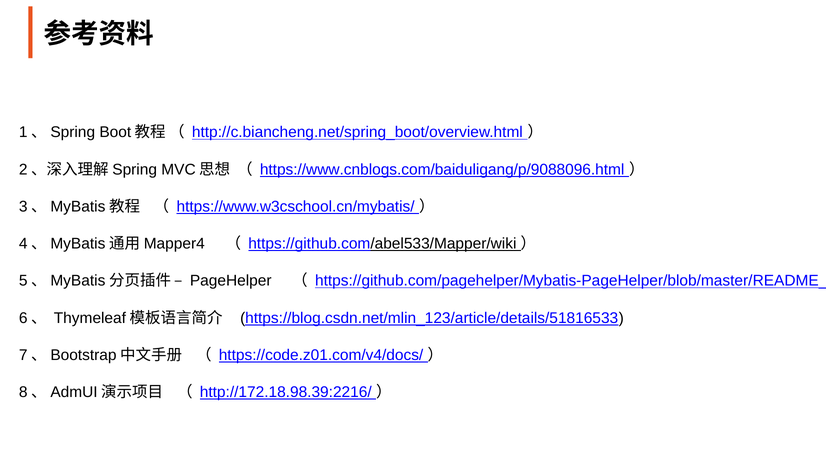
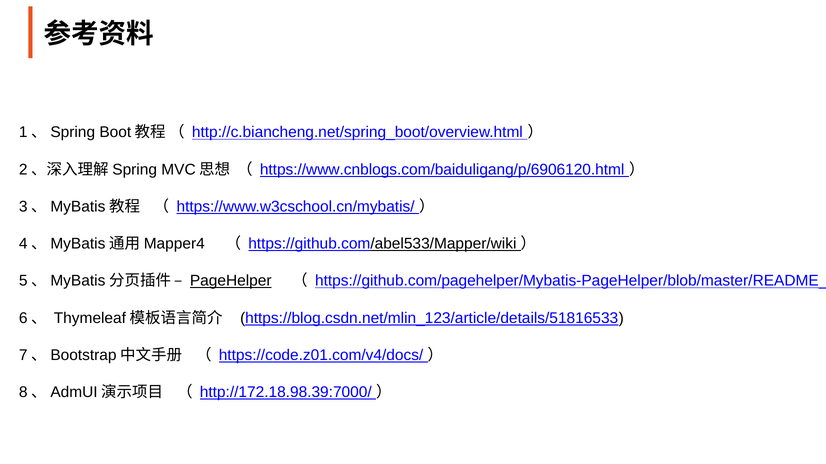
https://www.cnblogs.com/baiduligang/p/9088096.html: https://www.cnblogs.com/baiduligang/p/9088096.html -> https://www.cnblogs.com/baiduligang/p/6906120.html
PageHelper underline: none -> present
http://172.18.98.39:2216/: http://172.18.98.39:2216/ -> http://172.18.98.39:7000/
